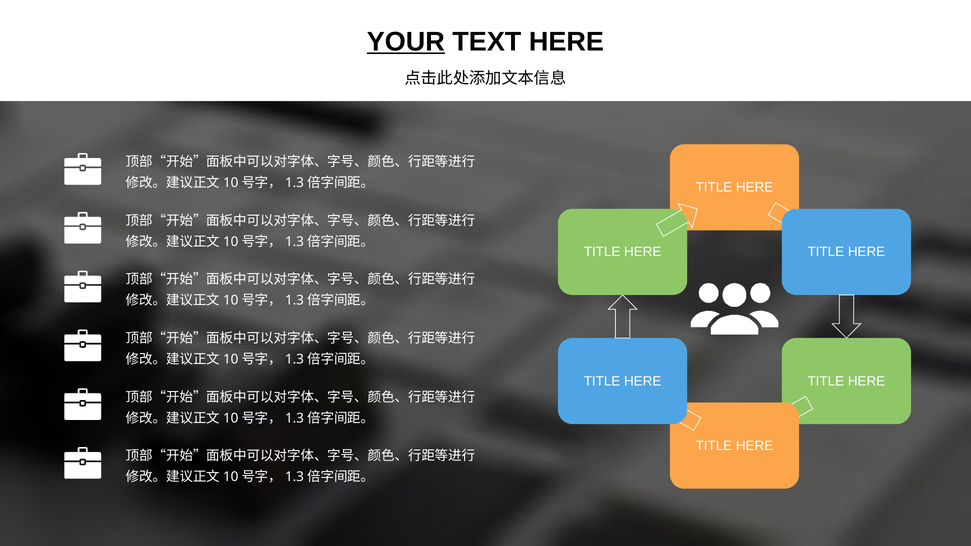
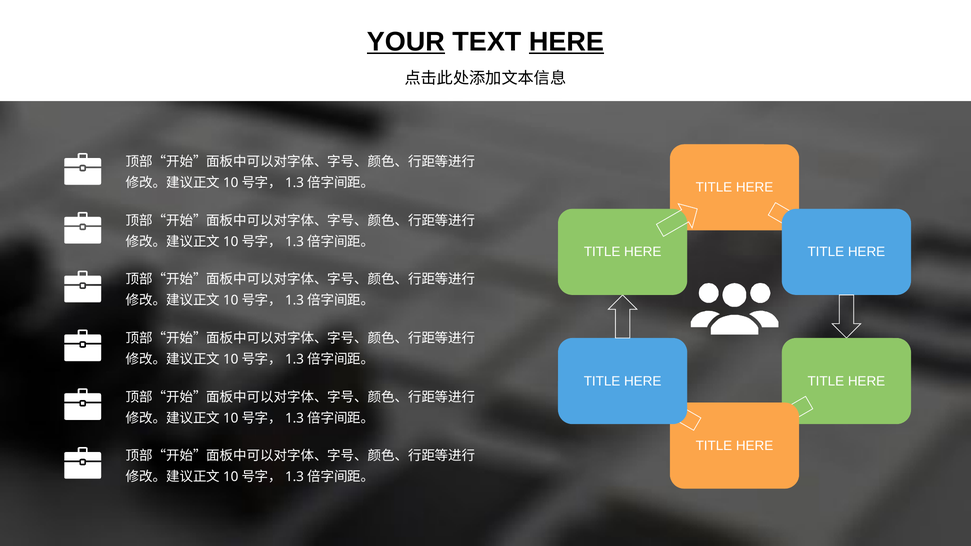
HERE at (566, 42) underline: none -> present
